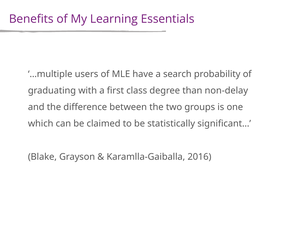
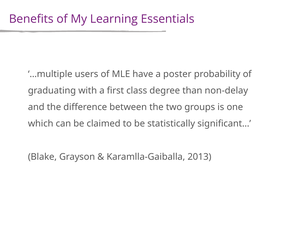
search: search -> poster
2016: 2016 -> 2013
